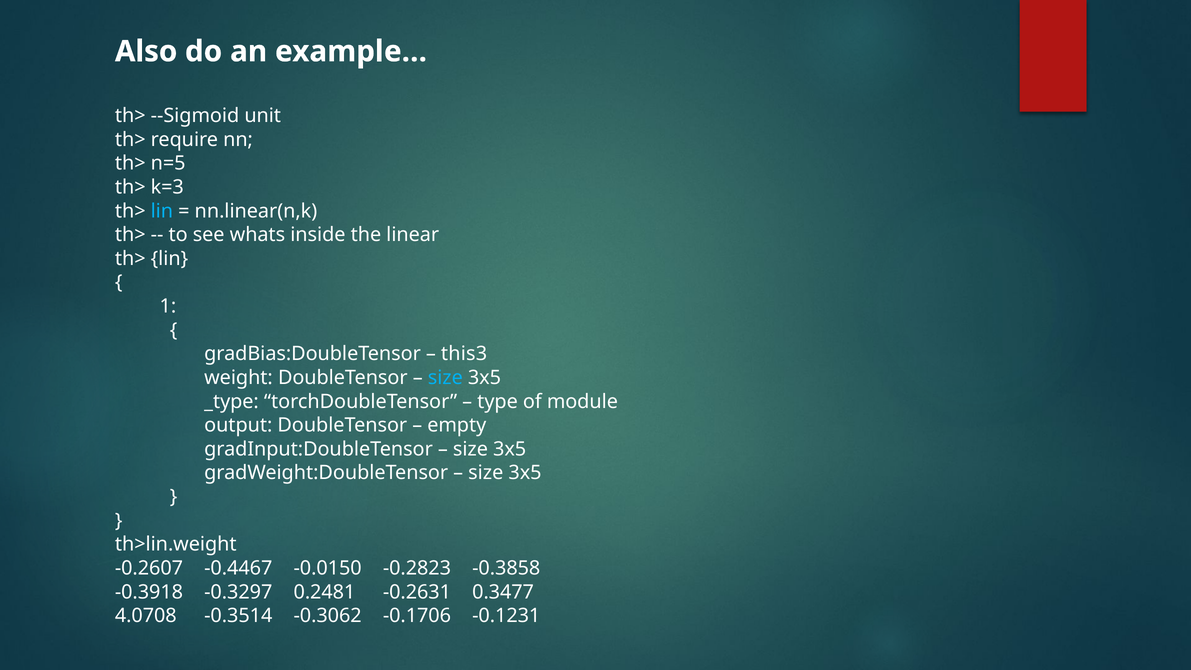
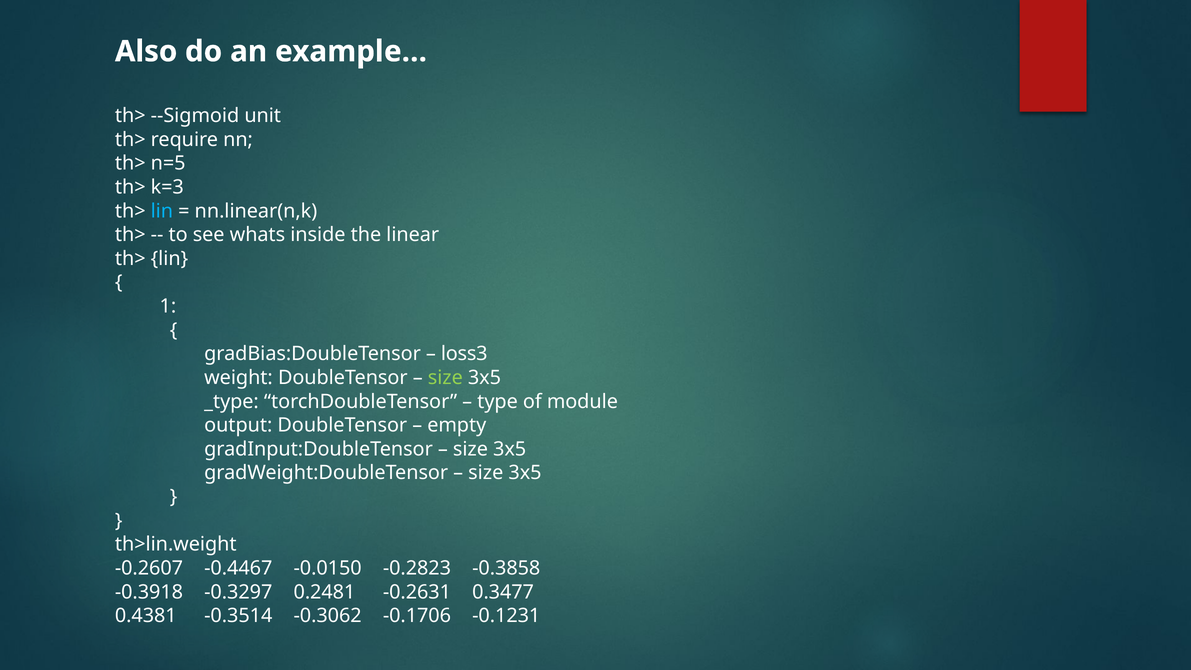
this3: this3 -> loss3
size at (445, 378) colour: light blue -> light green
4.0708: 4.0708 -> 0.4381
